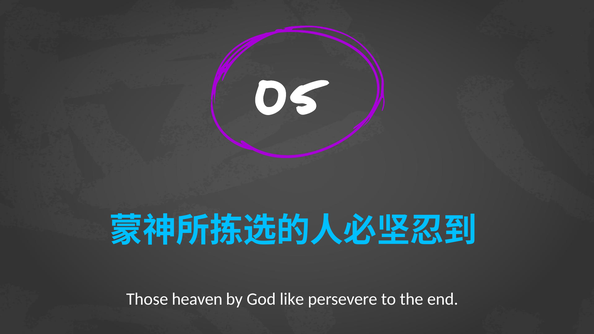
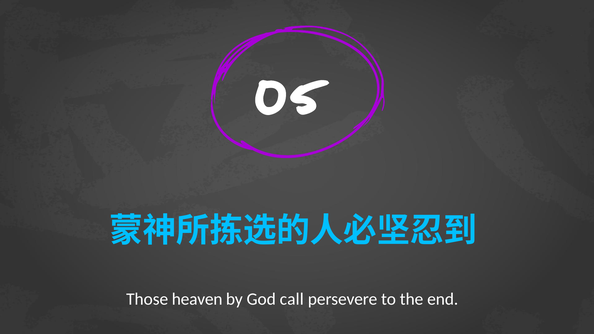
like: like -> call
